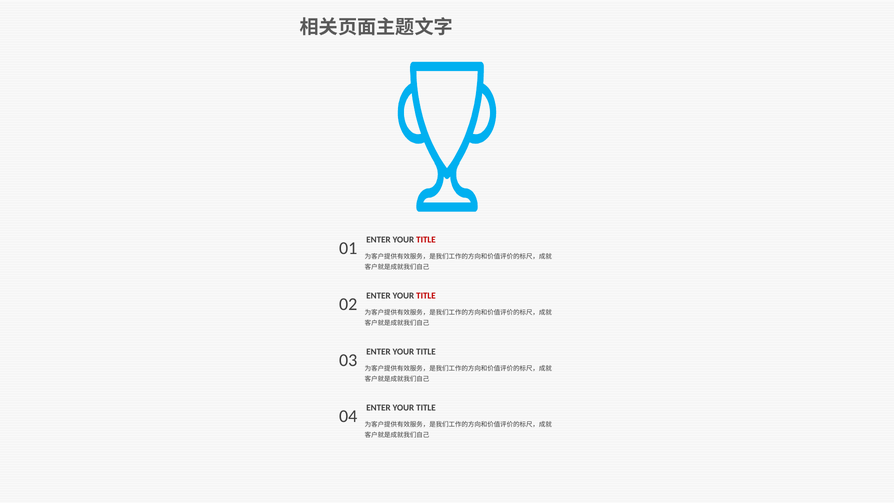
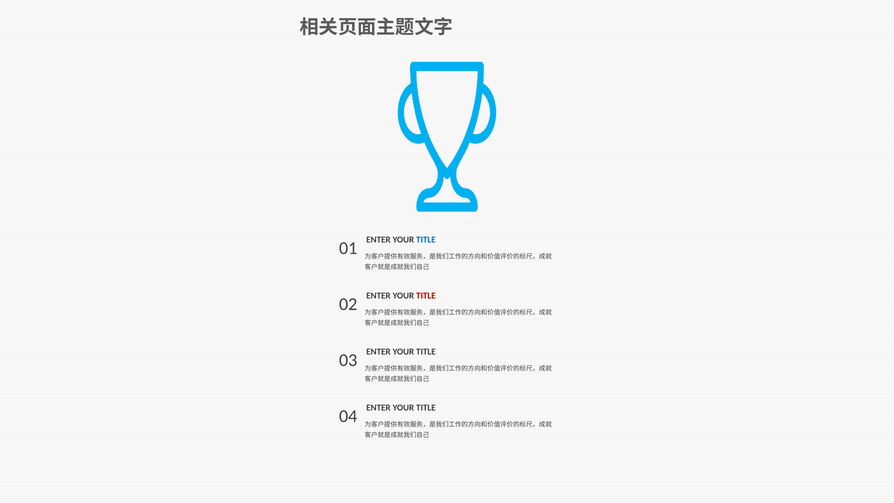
TITLE at (426, 240) colour: red -> blue
